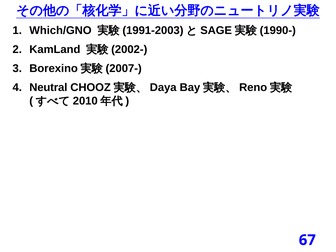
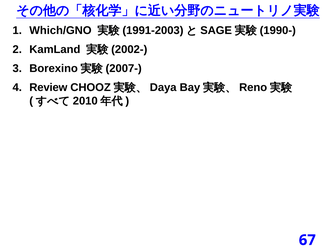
Neutral: Neutral -> Review
